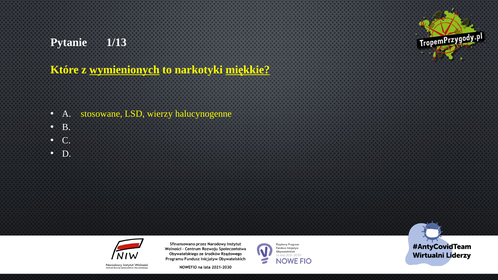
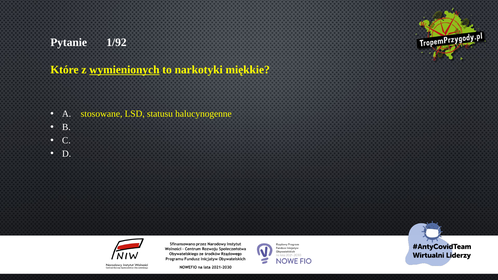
1/13: 1/13 -> 1/92
miękkie underline: present -> none
wierzy: wierzy -> statusu
